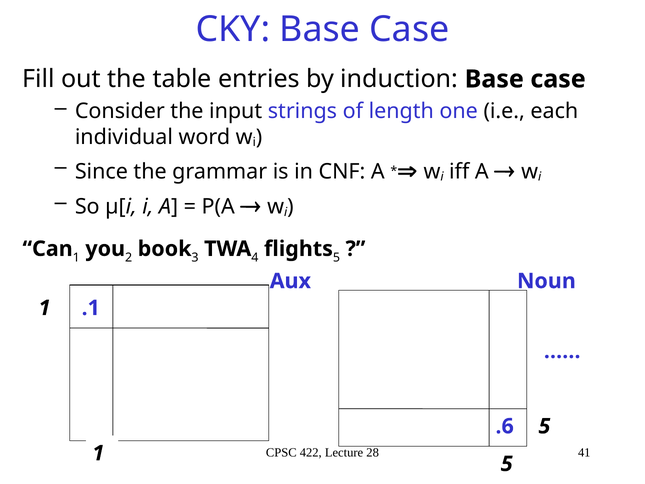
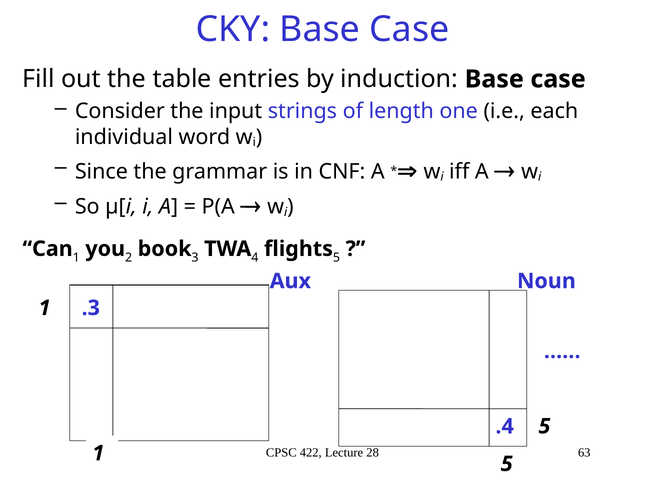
.1: .1 -> .3
.6: .6 -> .4
41: 41 -> 63
